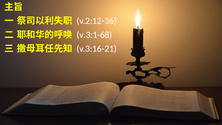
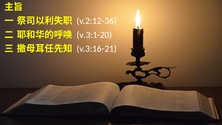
v.3:1-68: v.3:1-68 -> v.3:1-20
